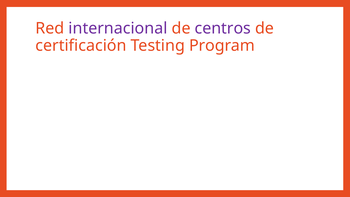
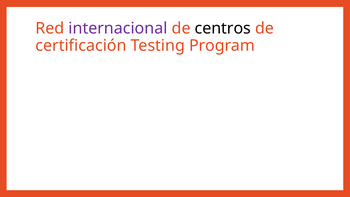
centros colour: purple -> black
